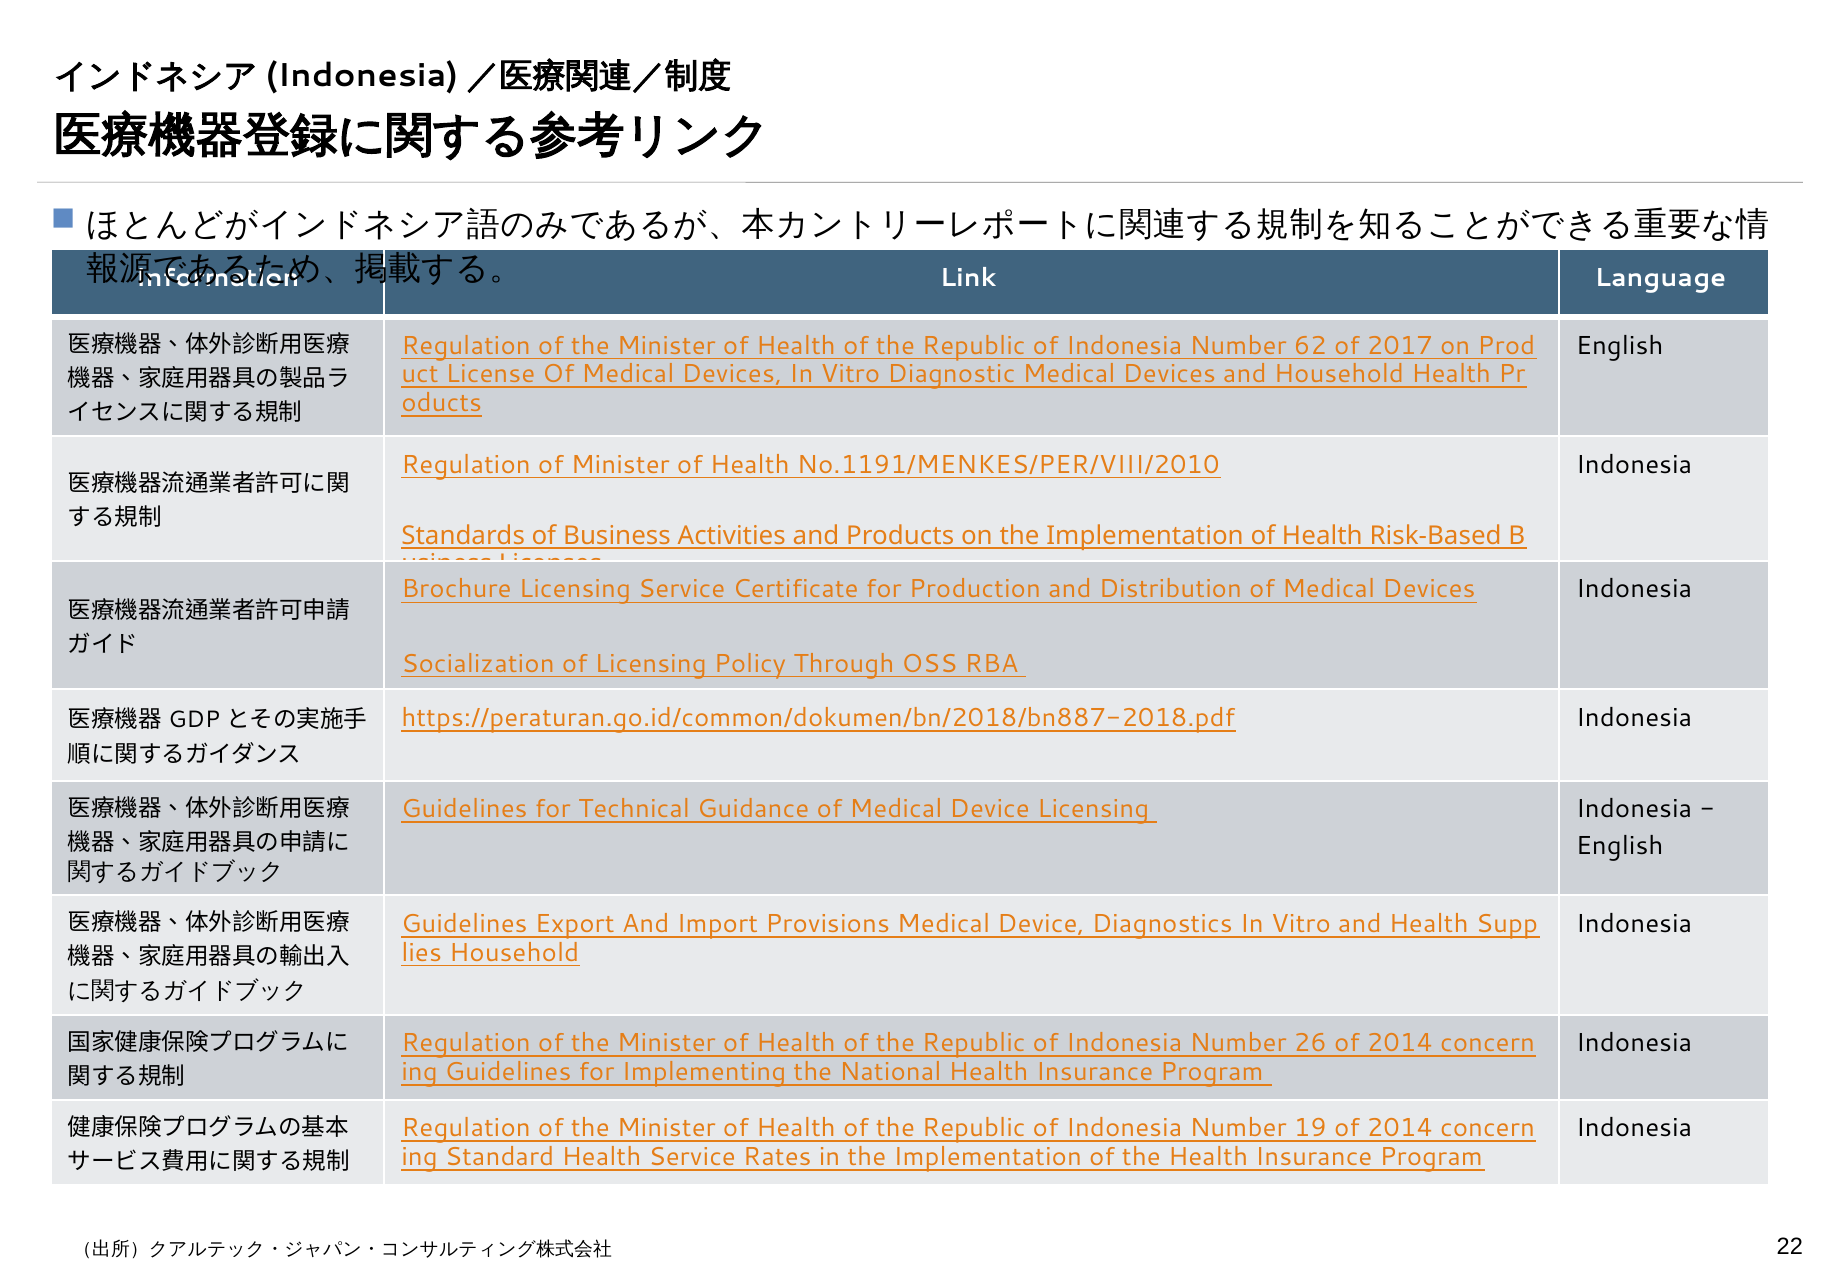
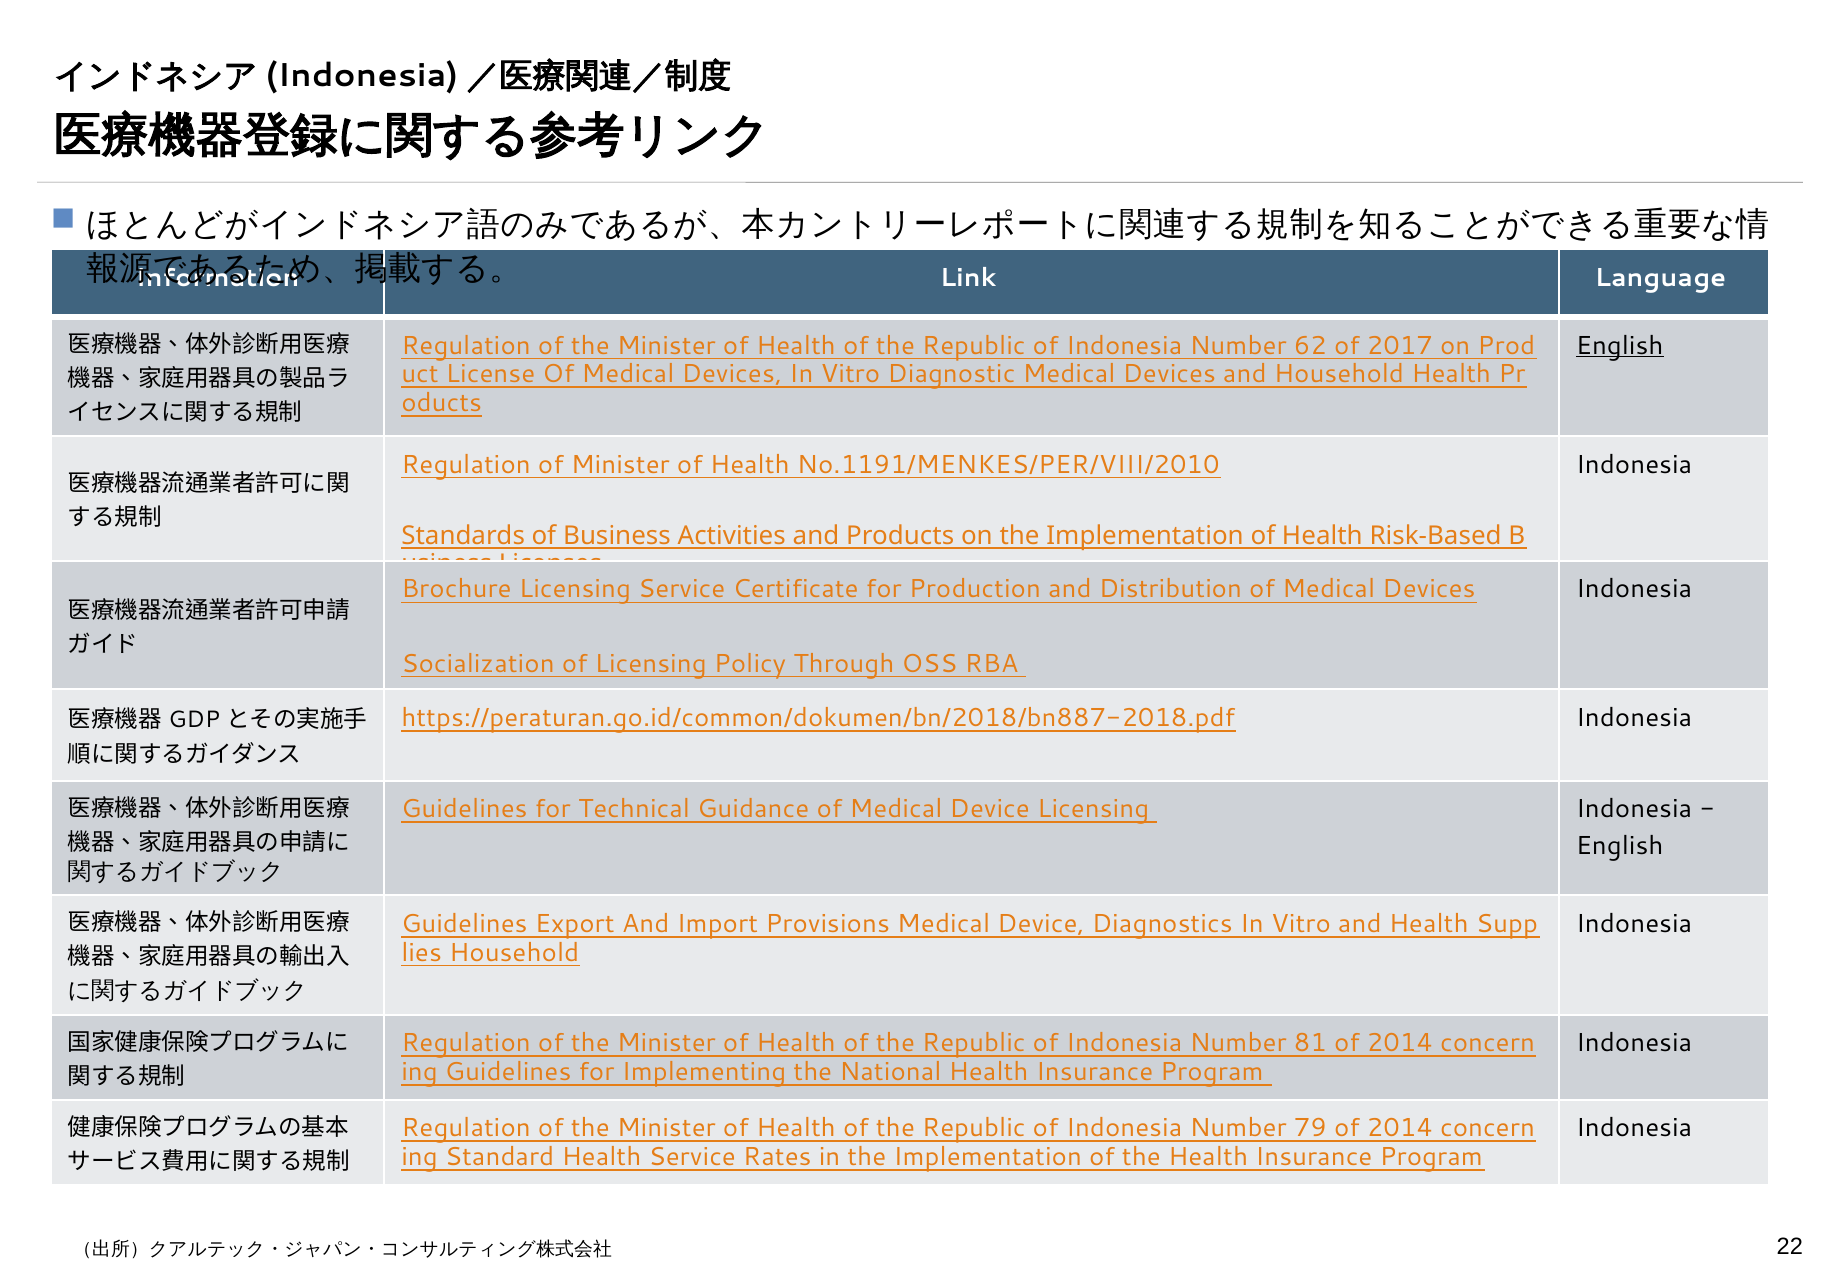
English at (1620, 345) underline: none -> present
26: 26 -> 81
19: 19 -> 79
